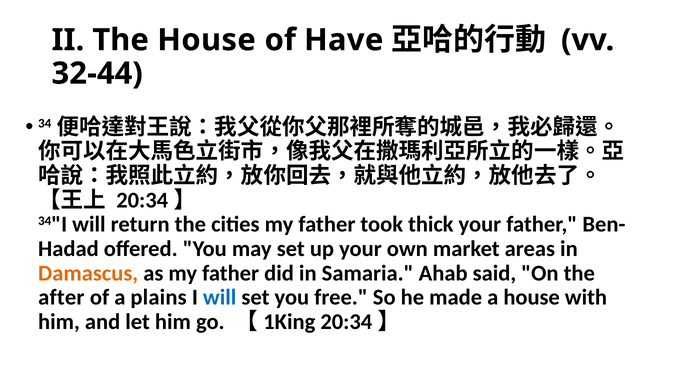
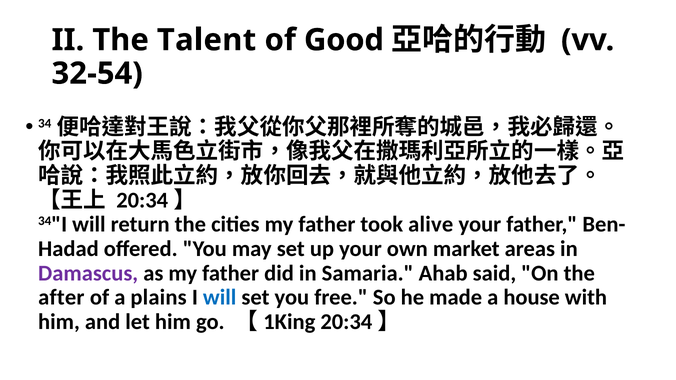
The House: House -> Talent
Have: Have -> Good
32-44: 32-44 -> 32-54
thick: thick -> alive
Damascus colour: orange -> purple
